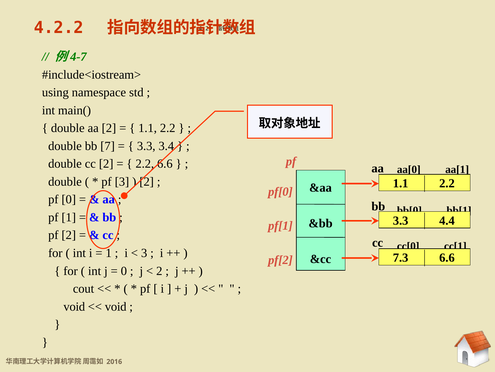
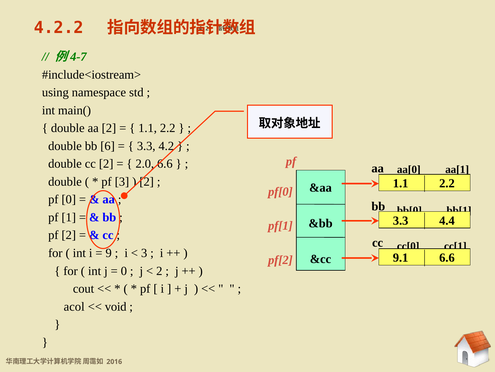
7: 7 -> 6
3.3 3.4: 3.4 -> 4.2
2.2 at (145, 164): 2.2 -> 2.0
1 at (109, 253): 1 -> 9
7.3: 7.3 -> 9.1
void at (74, 306): void -> acol
